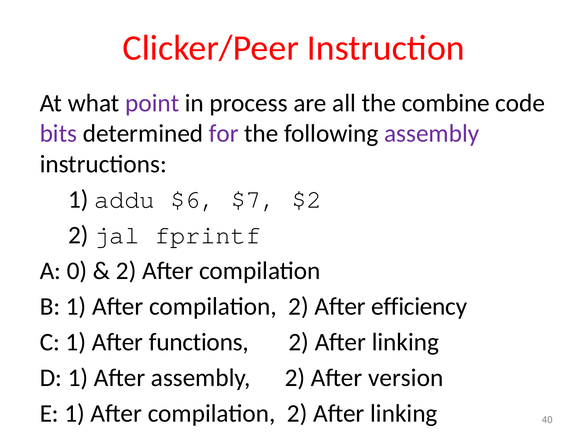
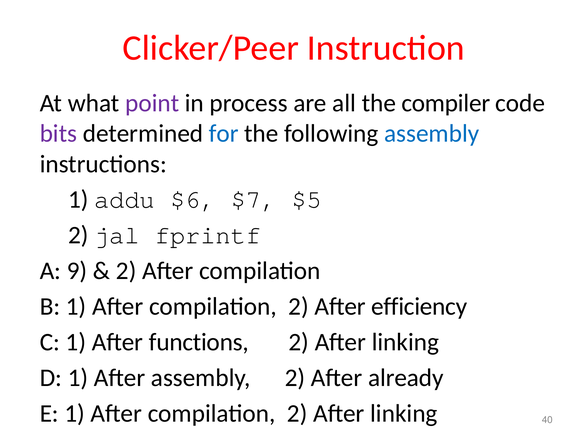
combine: combine -> compiler
for colour: purple -> blue
assembly at (432, 134) colour: purple -> blue
$2: $2 -> $5
0: 0 -> 9
version: version -> already
